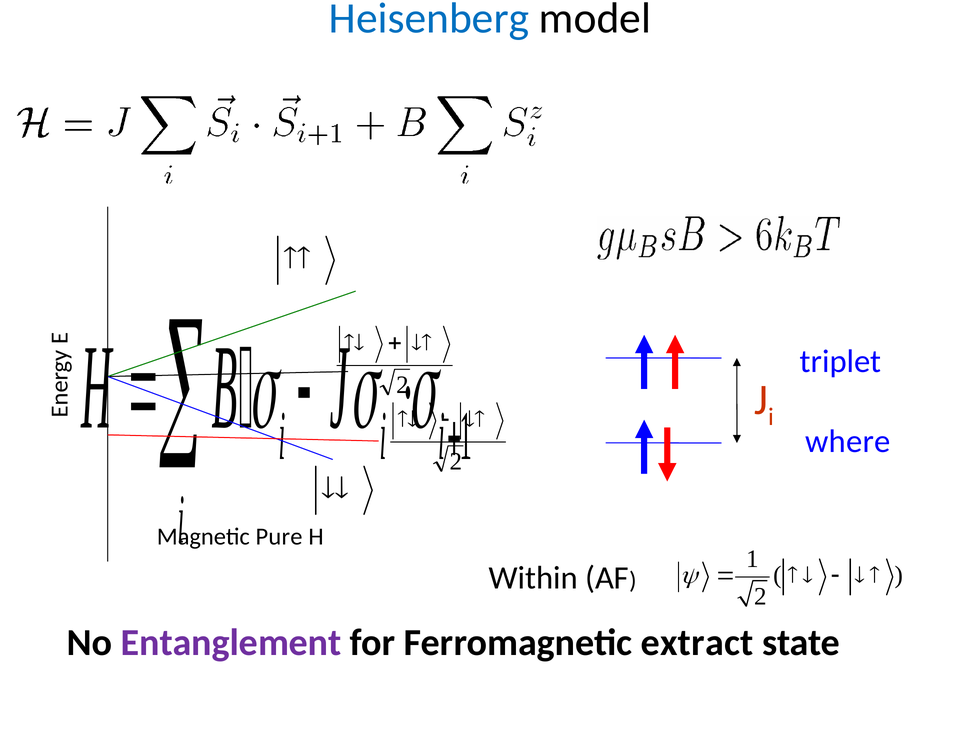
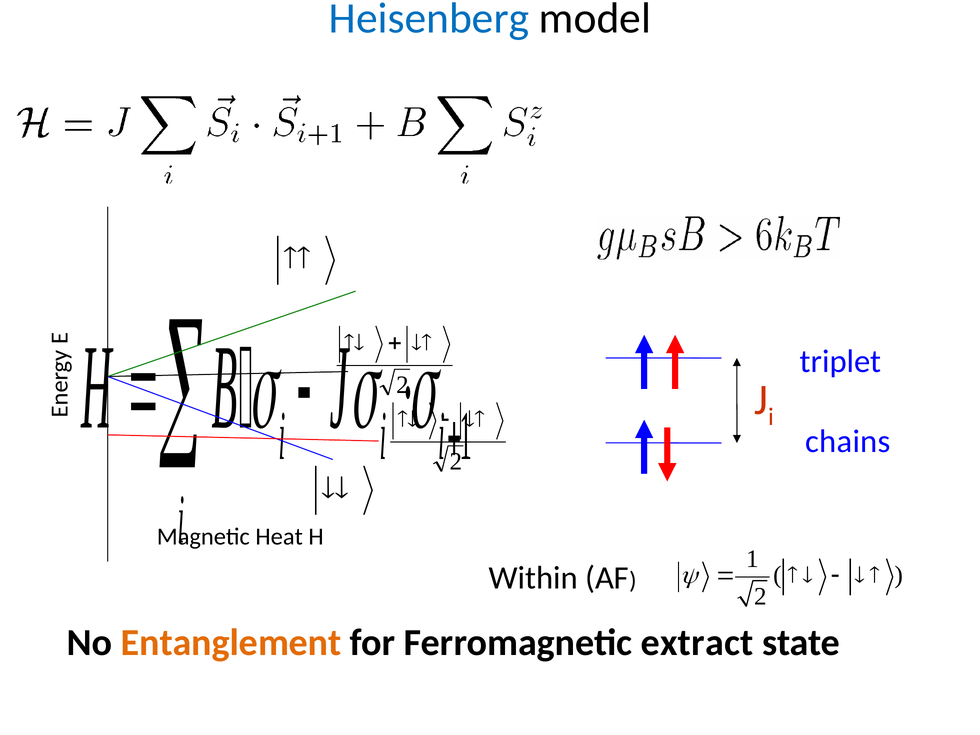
where: where -> chains
Pure: Pure -> Heat
Entanglement colour: purple -> orange
